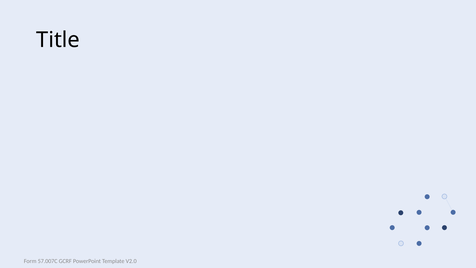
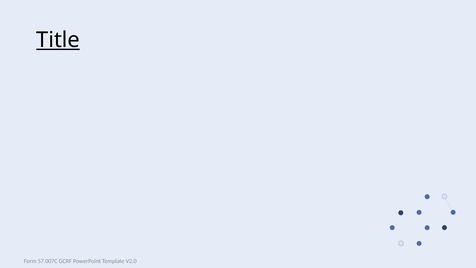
Title underline: none -> present
